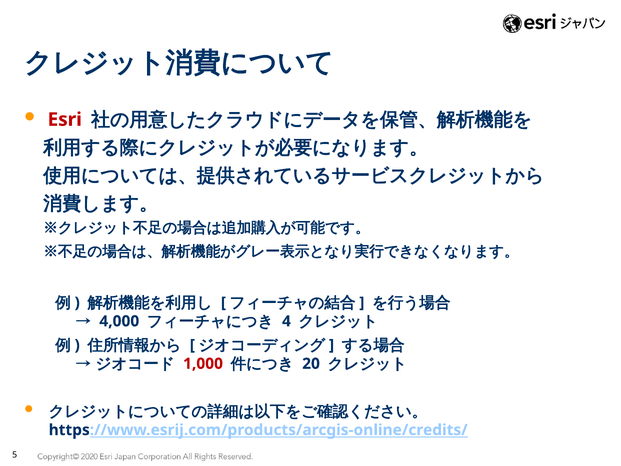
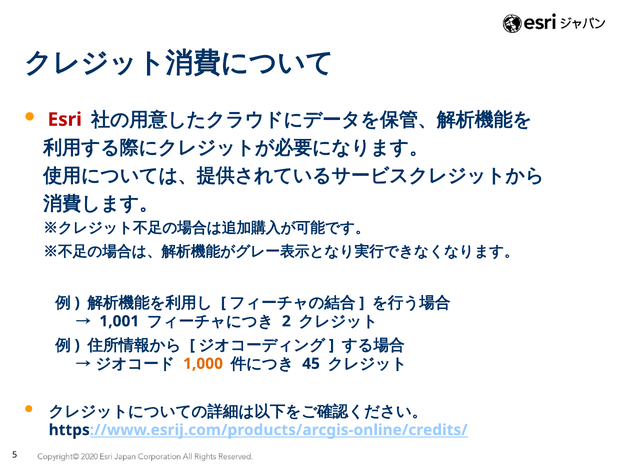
4,000: 4,000 -> 1,001
4: 4 -> 2
1,000 colour: red -> orange
20: 20 -> 45
